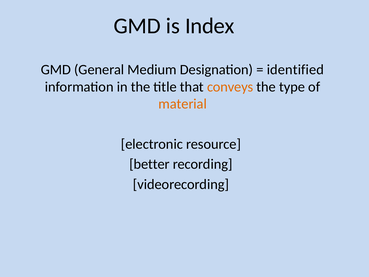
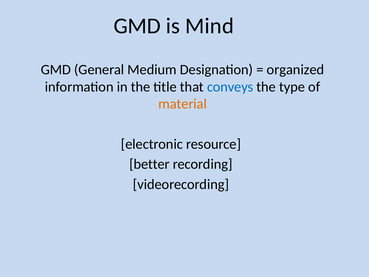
Index: Index -> Mind
identified: identified -> organized
conveys colour: orange -> blue
